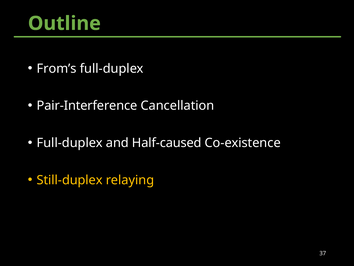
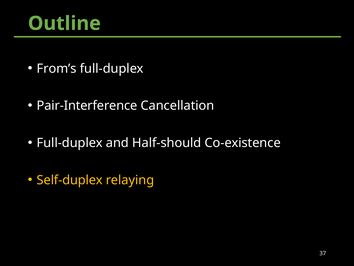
Half-caused: Half-caused -> Half-should
Still-duplex: Still-duplex -> Self-duplex
